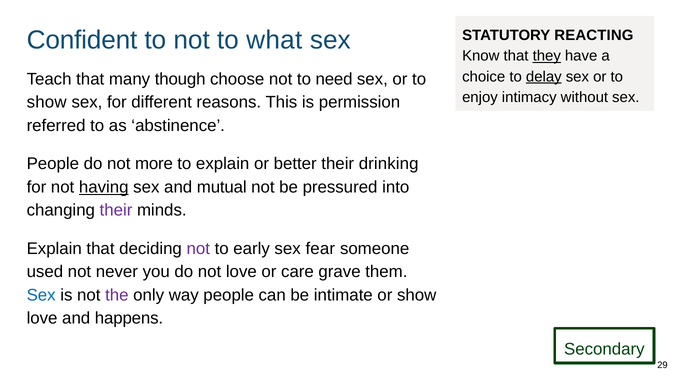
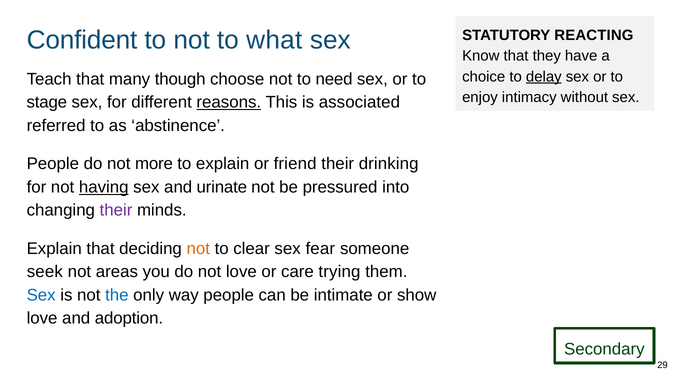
they underline: present -> none
show at (47, 102): show -> stage
reasons underline: none -> present
permission: permission -> associated
better: better -> friend
mutual: mutual -> urinate
not at (198, 249) colour: purple -> orange
early: early -> clear
used: used -> seek
never: never -> areas
grave: grave -> trying
the colour: purple -> blue
happens: happens -> adoption
